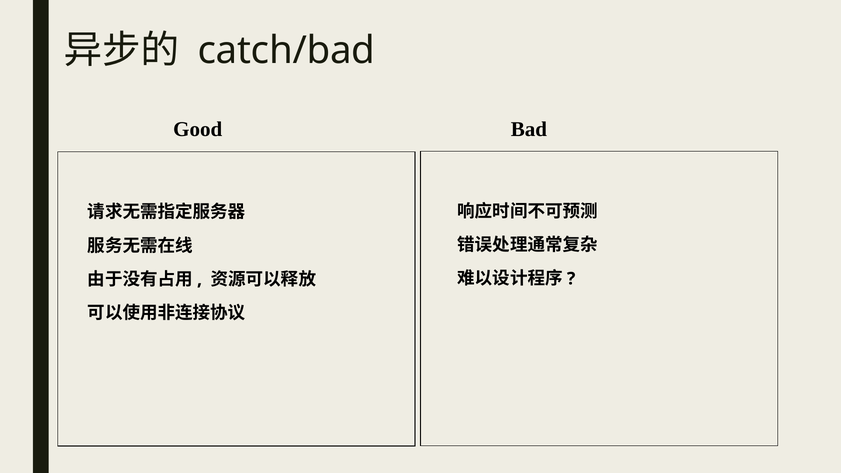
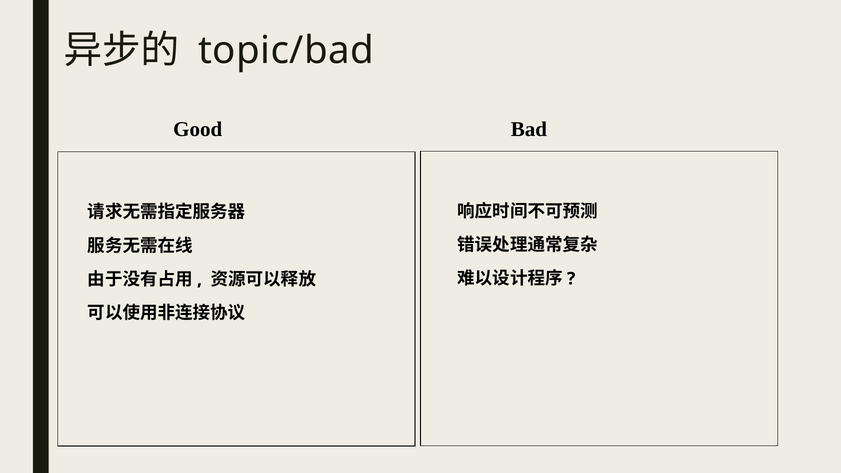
catch/bad: catch/bad -> topic/bad
